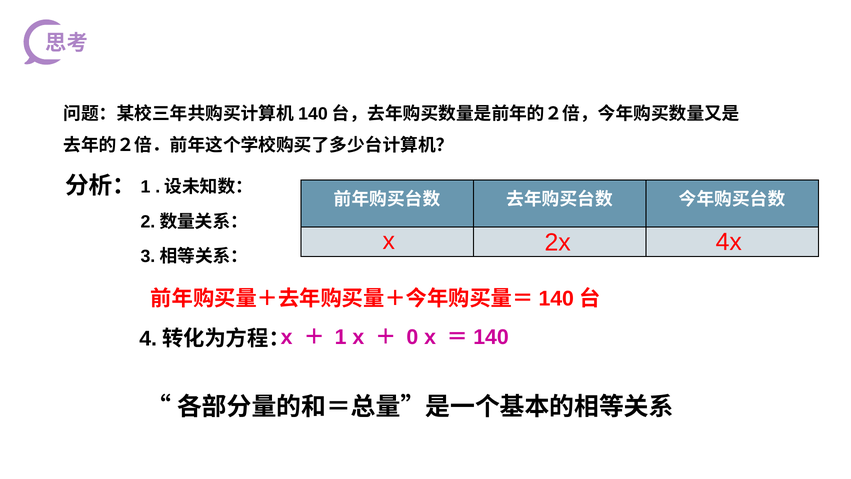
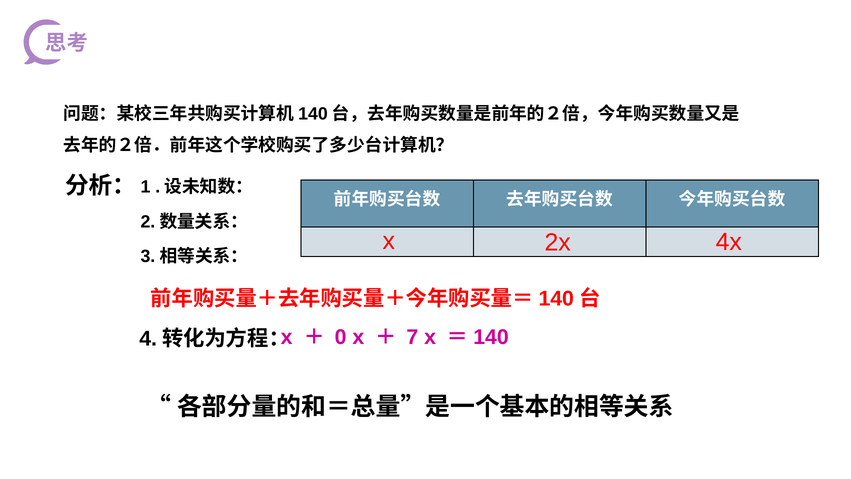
1 at (341, 337): 1 -> 0
0: 0 -> 7
